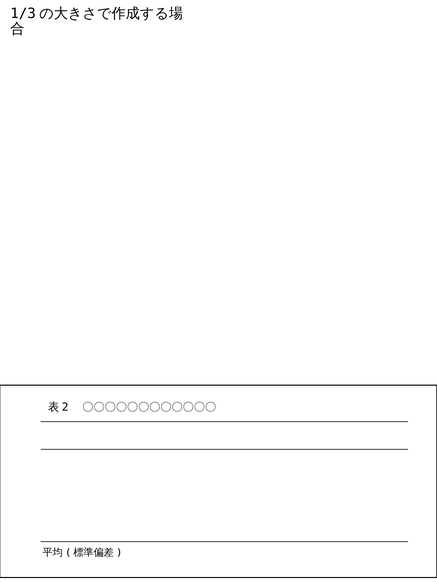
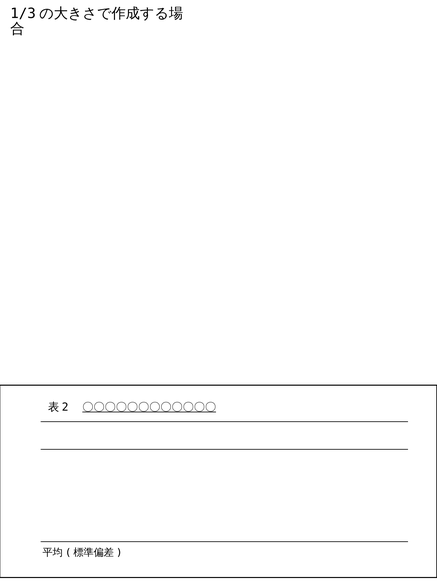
〇〇〇〇〇〇〇〇〇〇〇〇 underline: none -> present
